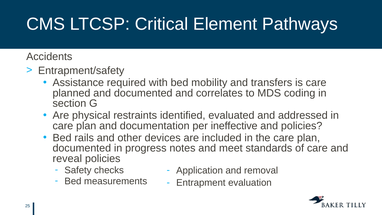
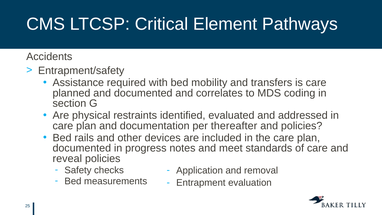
ineffective: ineffective -> thereafter
